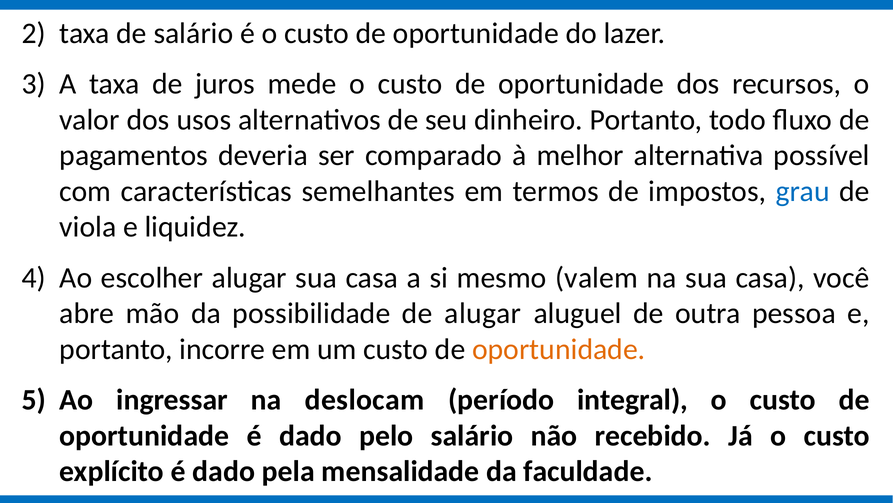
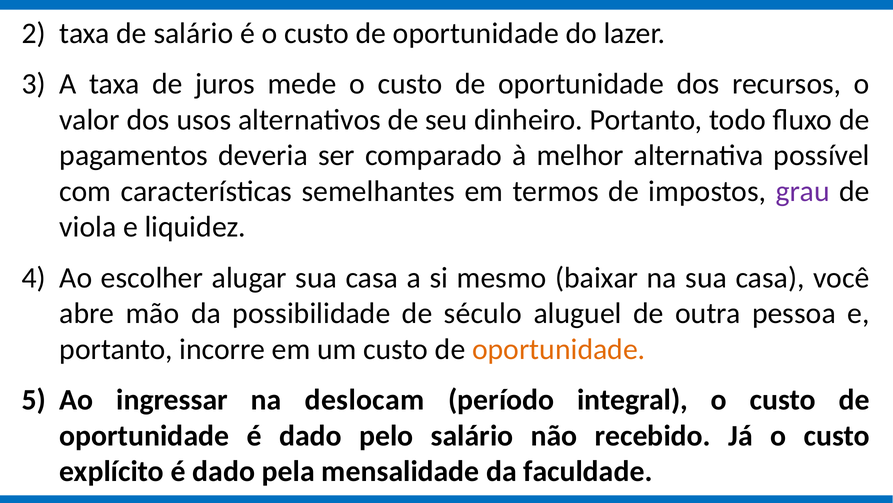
grau colour: blue -> purple
valem: valem -> baixar
de alugar: alugar -> século
